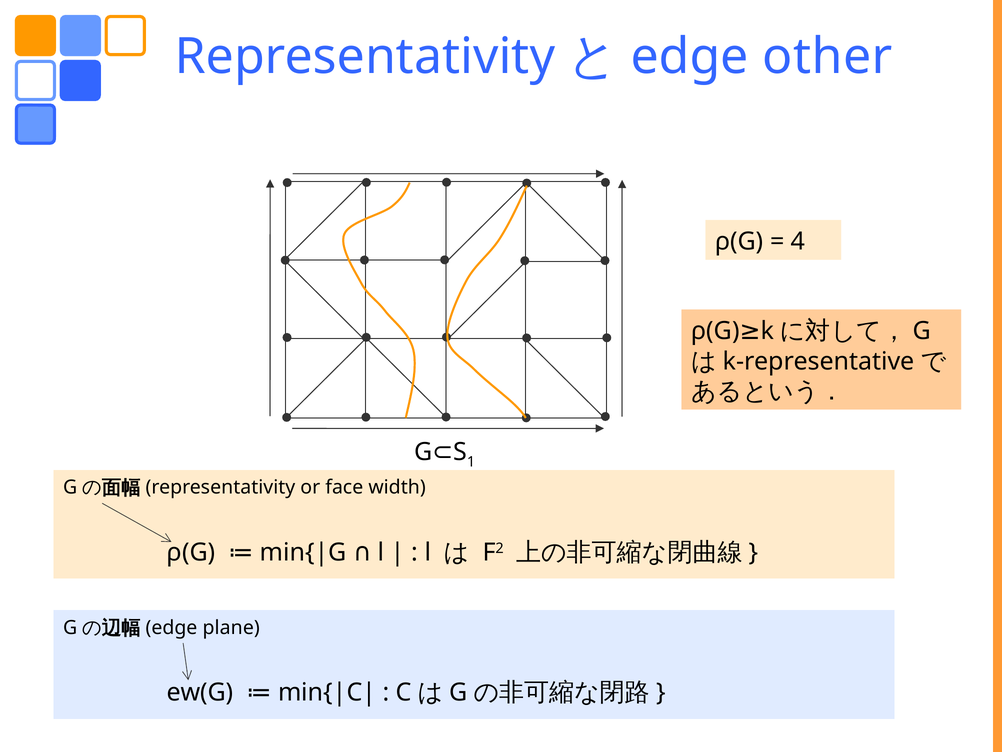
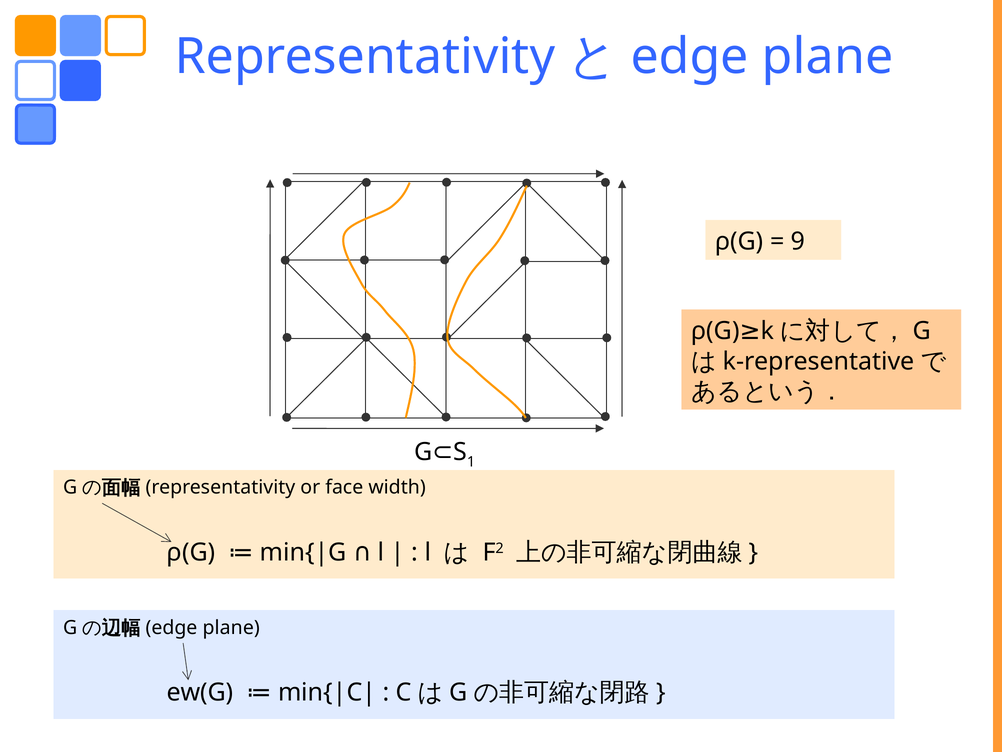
other at (827, 57): other -> plane
4: 4 -> 9
